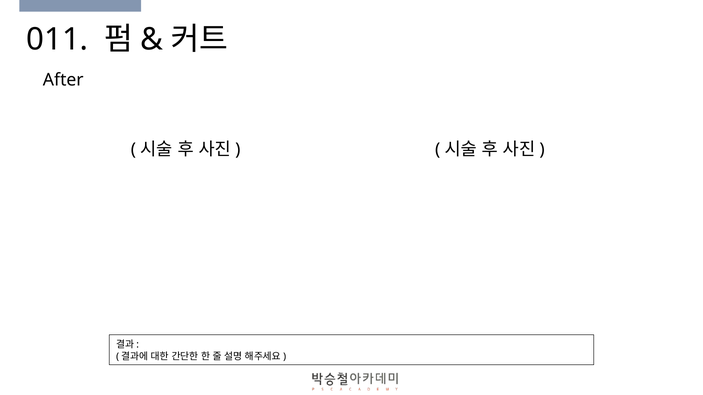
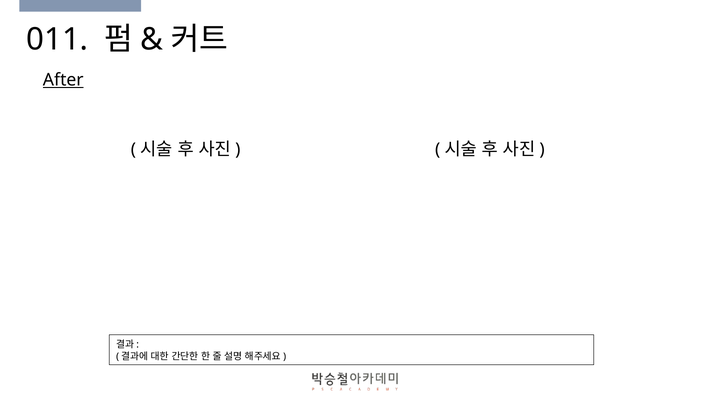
After underline: none -> present
